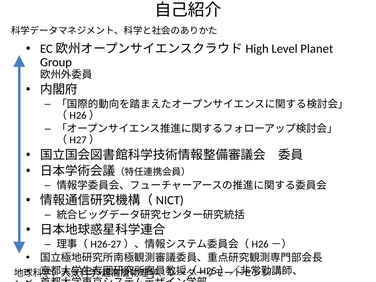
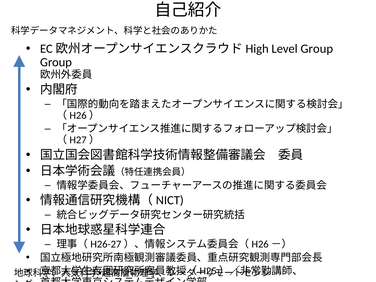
Level Planet: Planet -> Group
